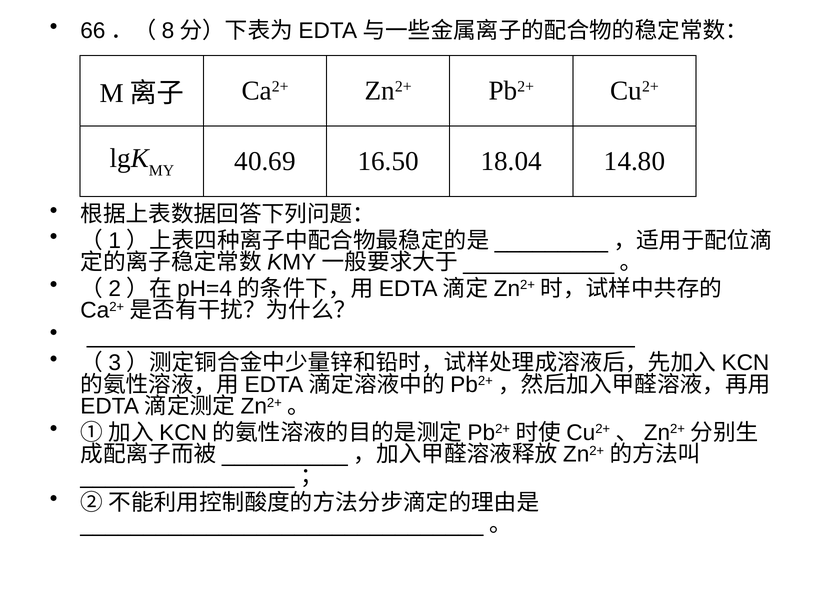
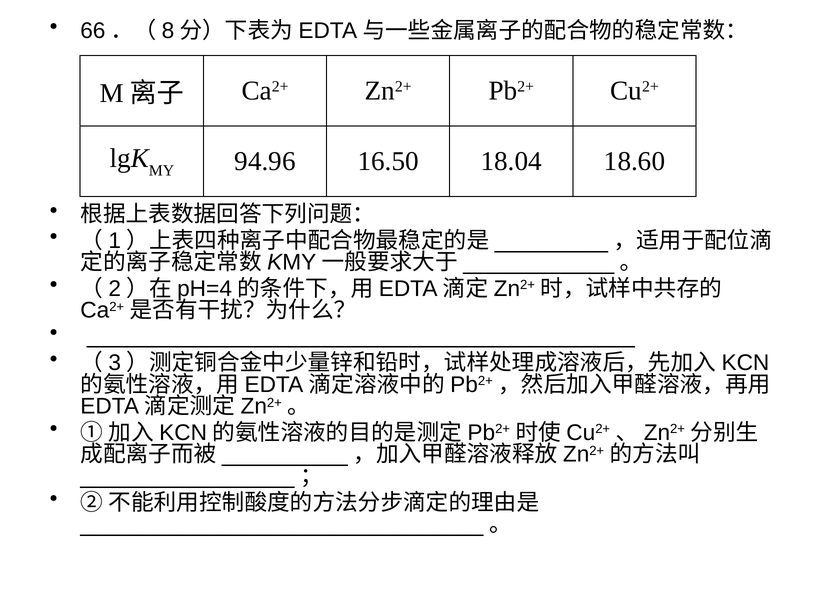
40.69: 40.69 -> 94.96
14.80: 14.80 -> 18.60
